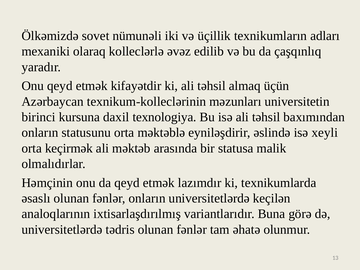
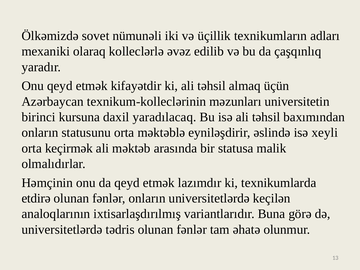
texnologiya: texnologiya -> yaradılacaq
əsaslı: əsaslı -> etdirə
